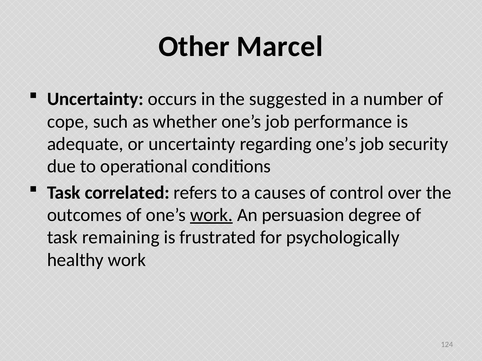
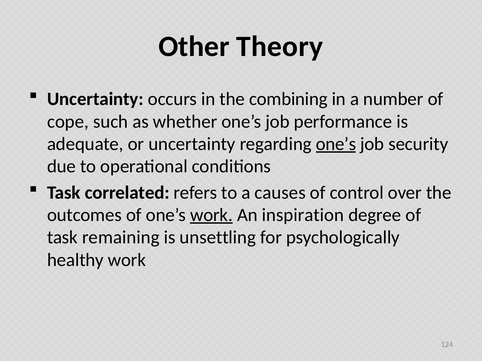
Marcel: Marcel -> Theory
suggested: suggested -> combining
one’s at (336, 144) underline: none -> present
persuasion: persuasion -> inspiration
frustrated: frustrated -> unsettling
